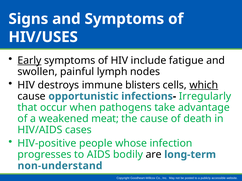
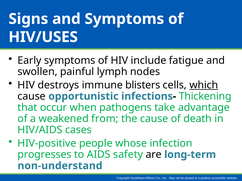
Early underline: present -> none
Irregularly: Irregularly -> Thickening
meat: meat -> from
bodily: bodily -> safety
